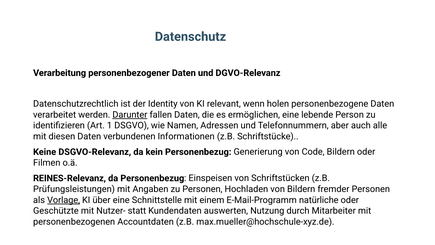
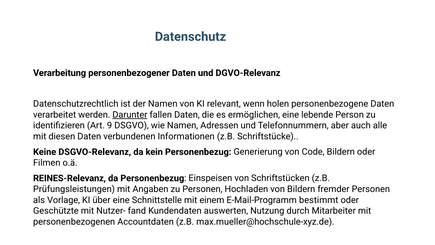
der Identity: Identity -> Namen
1: 1 -> 9
Vorlage underline: present -> none
natürliche: natürliche -> bestimmt
statt: statt -> fand
